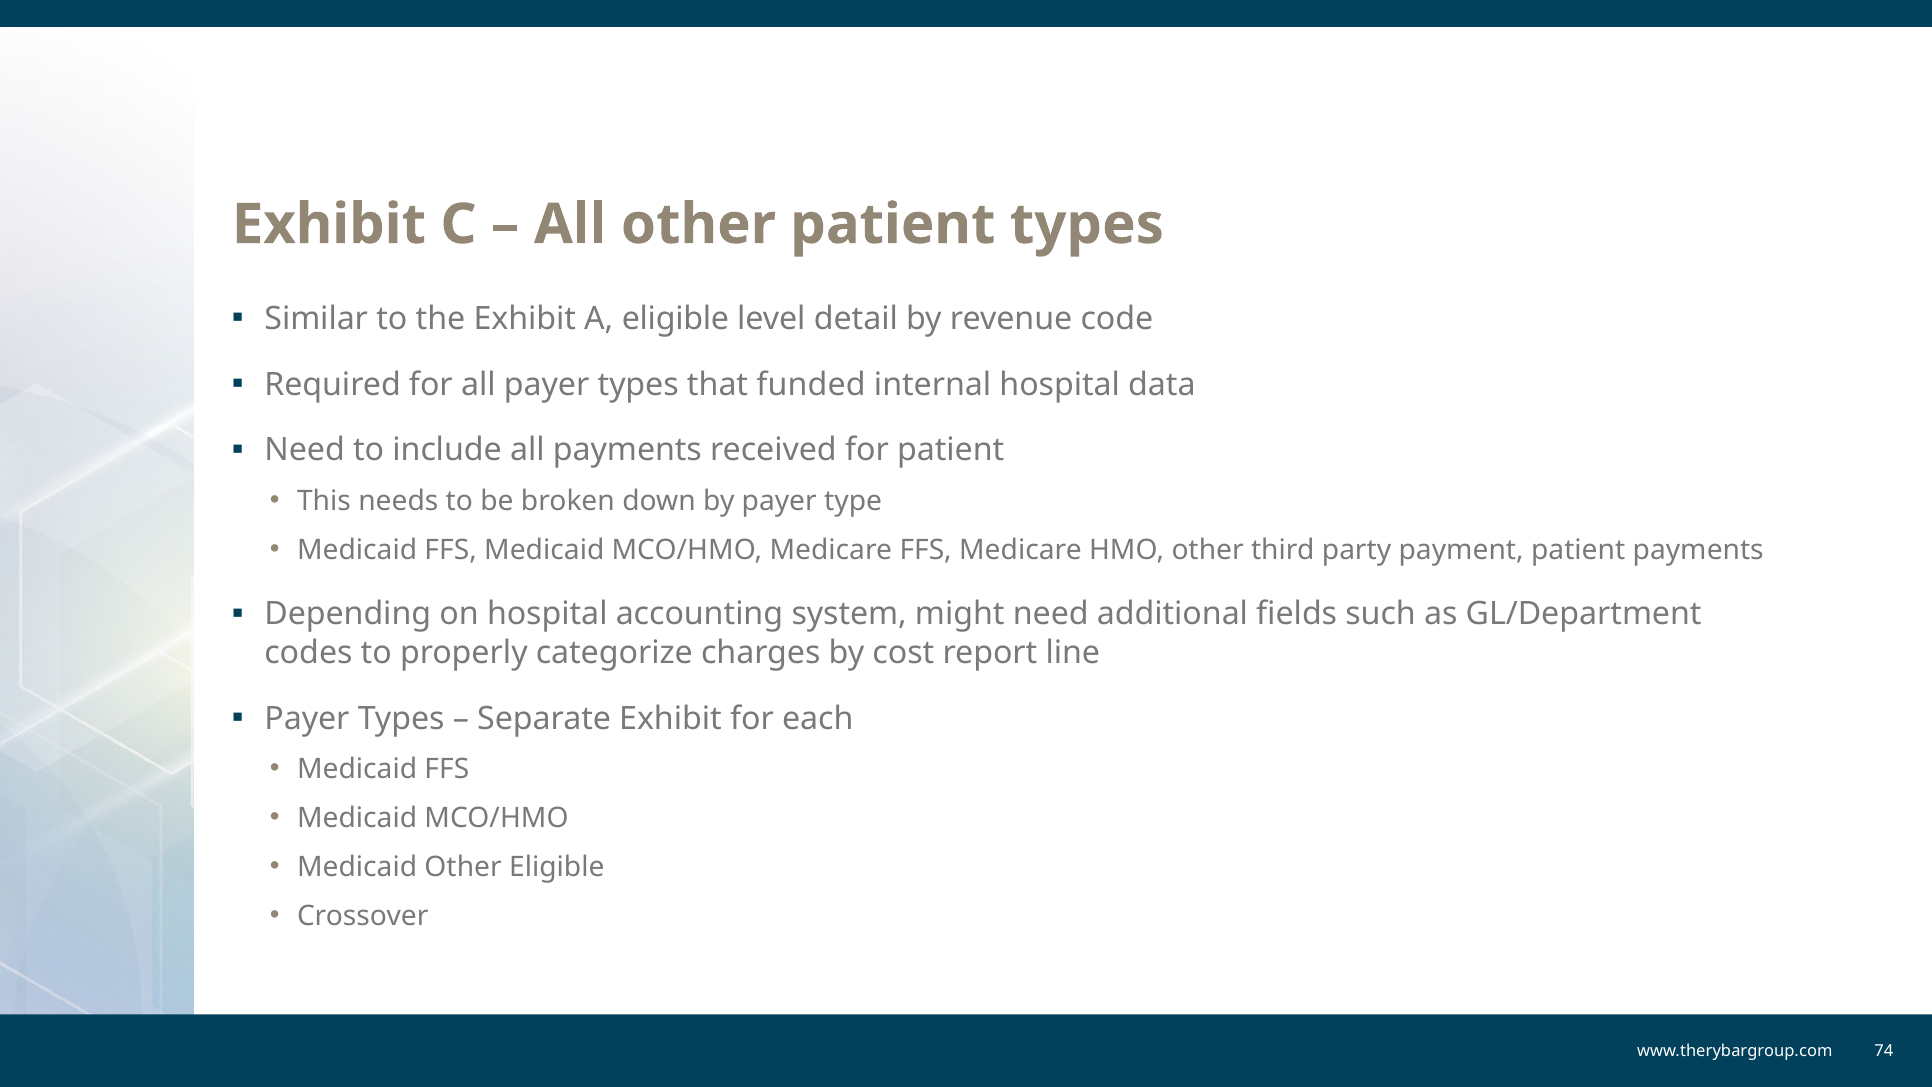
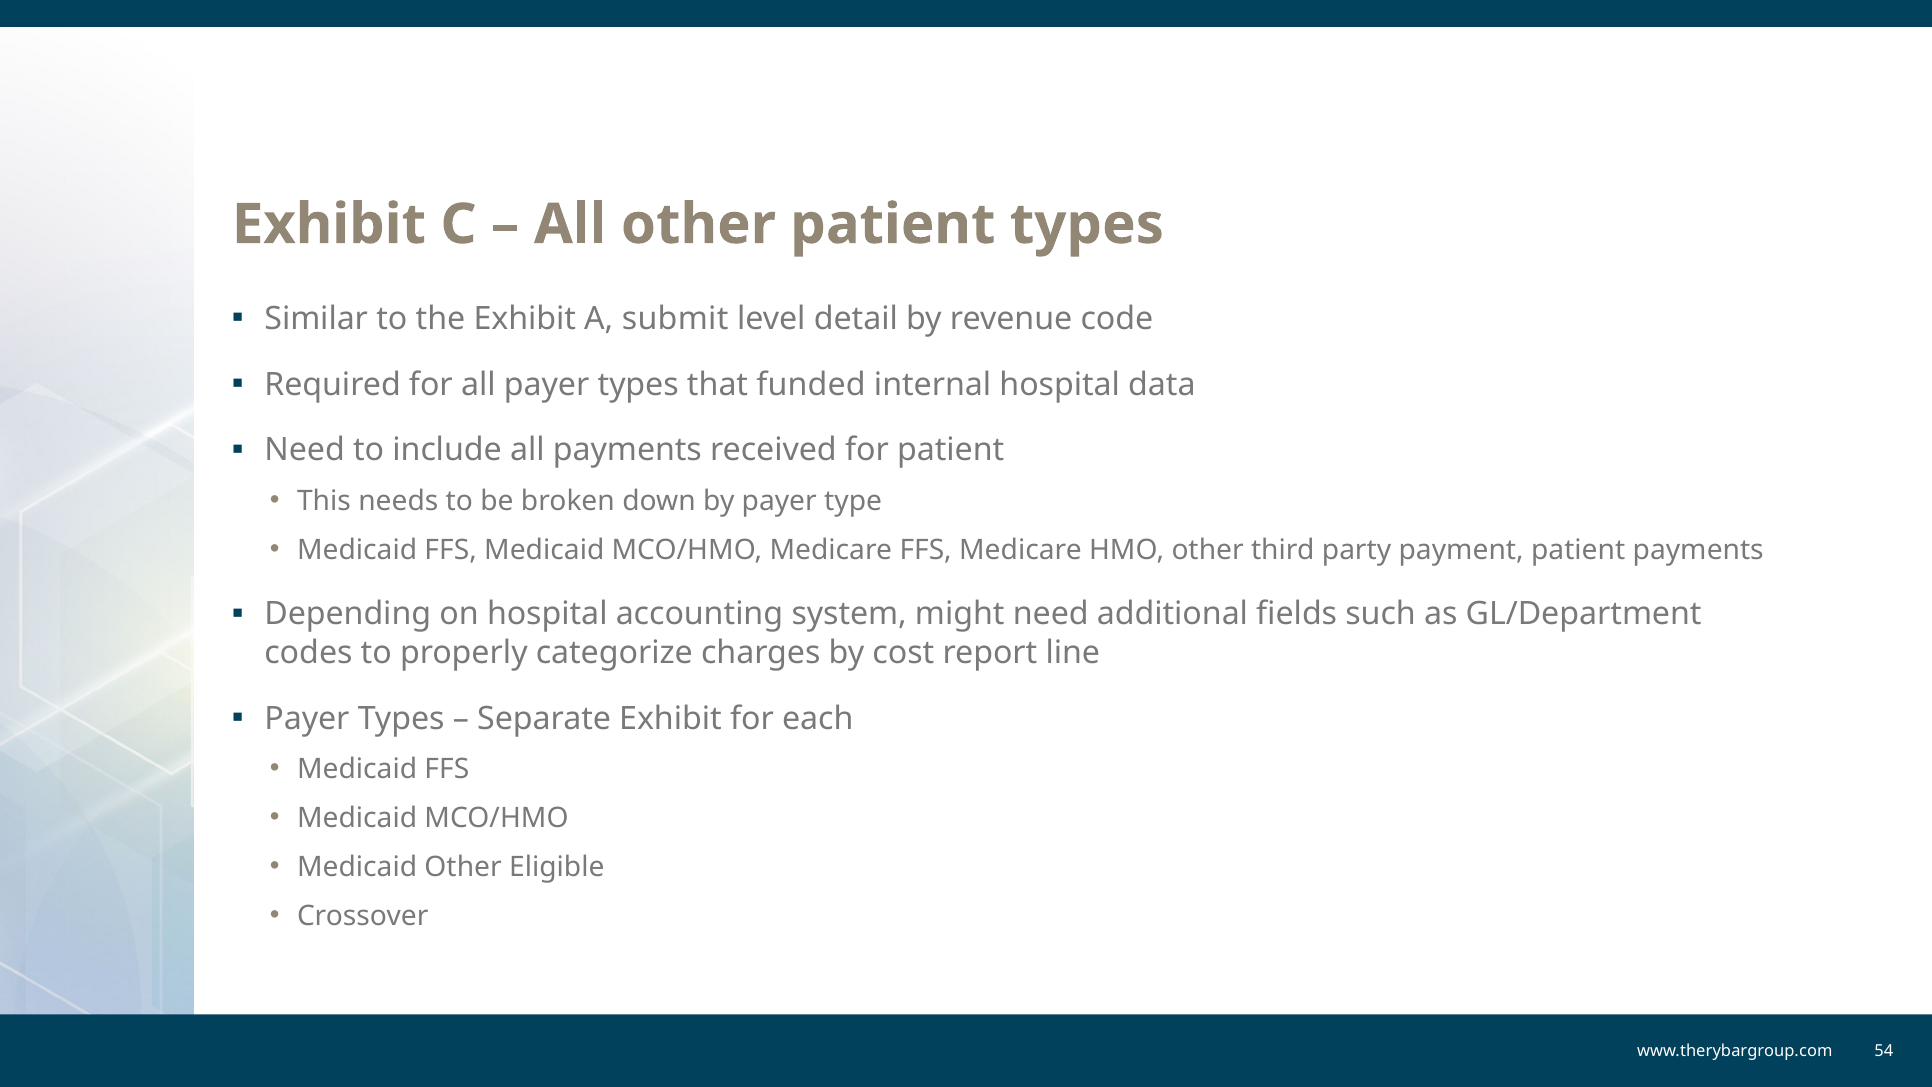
A eligible: eligible -> submit
74: 74 -> 54
